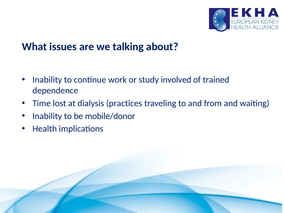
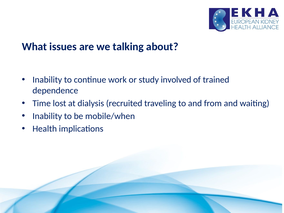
practices: practices -> recruited
mobile/donor: mobile/donor -> mobile/when
